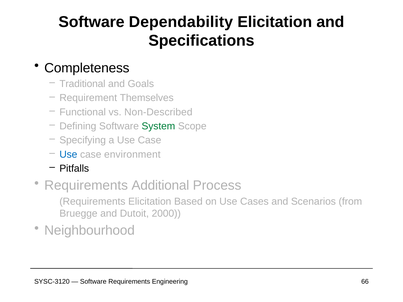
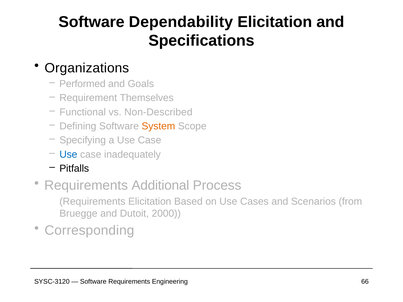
Completeness: Completeness -> Organizations
Traditional: Traditional -> Performed
System colour: green -> orange
environment: environment -> inadequately
Neighbourhood: Neighbourhood -> Corresponding
